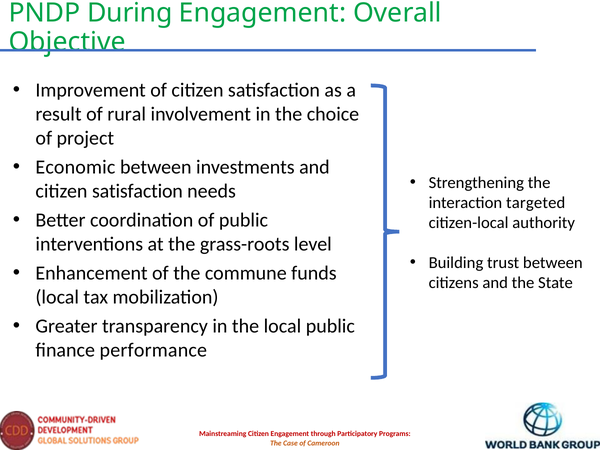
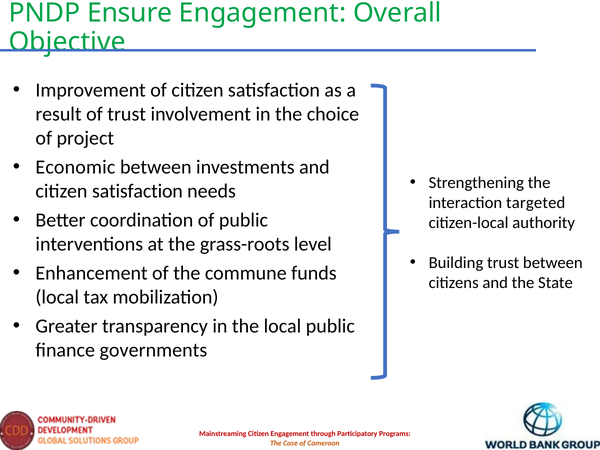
During: During -> Ensure
of rural: rural -> trust
performance: performance -> governments
